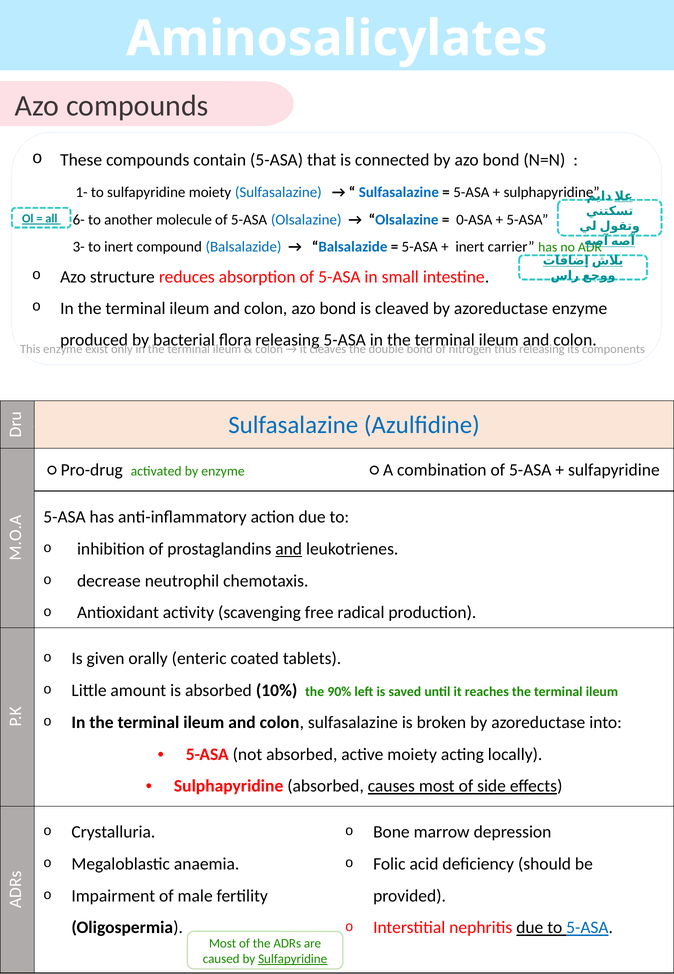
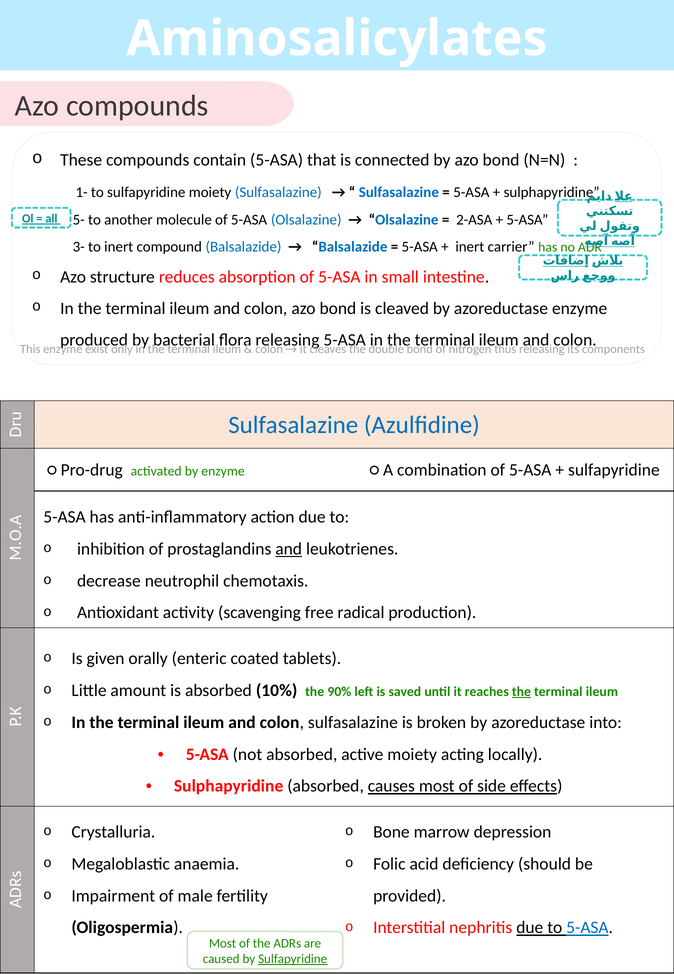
6-: 6- -> 5-
0-ASA: 0-ASA -> 2-ASA
the at (521, 691) underline: none -> present
